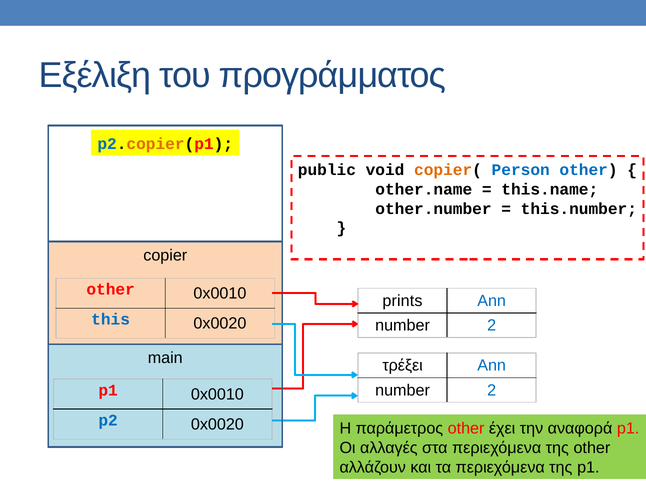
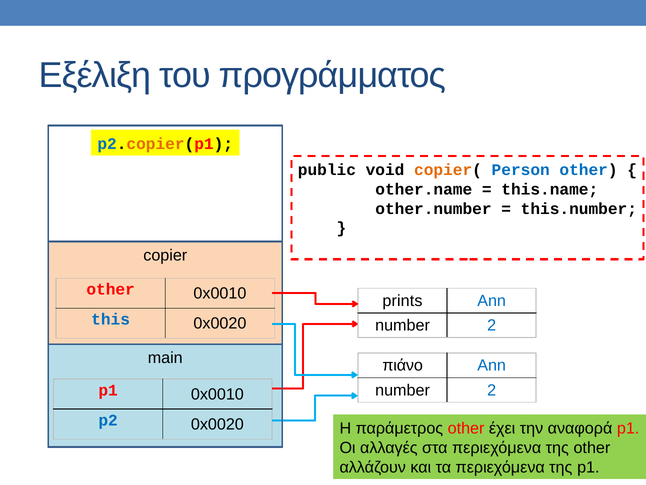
τρέξει: τρέξει -> πιάνο
